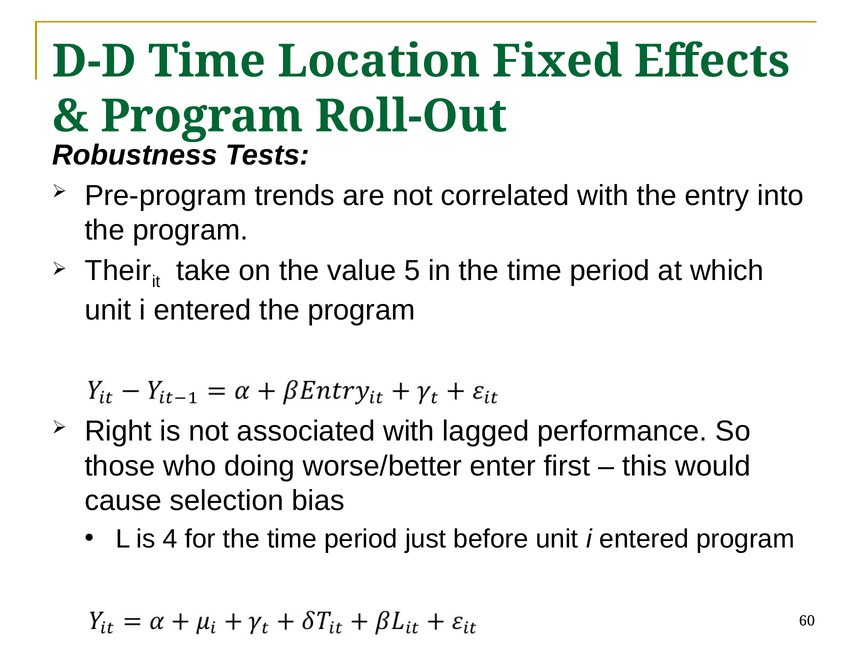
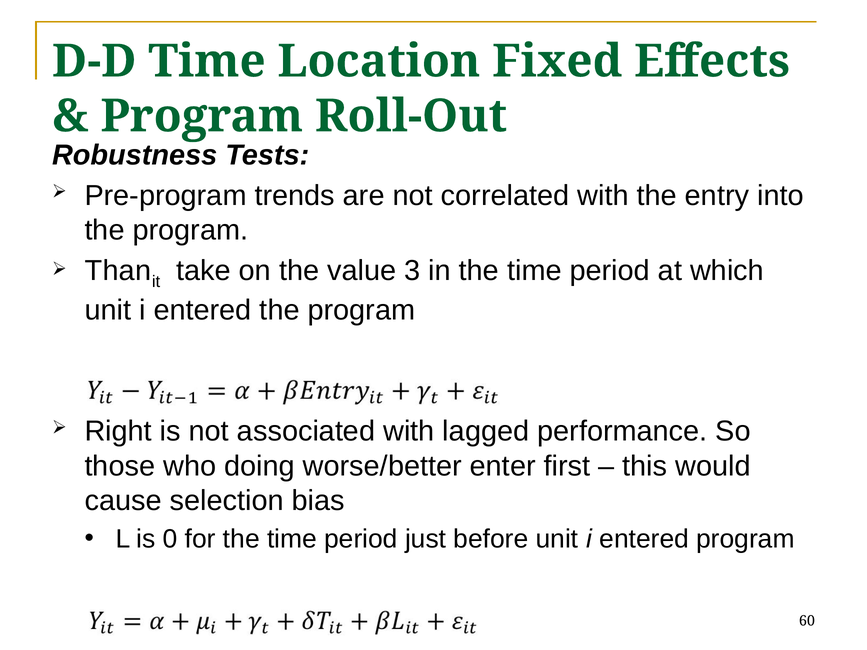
Their: Their -> Than
5: 5 -> 3
4: 4 -> 0
